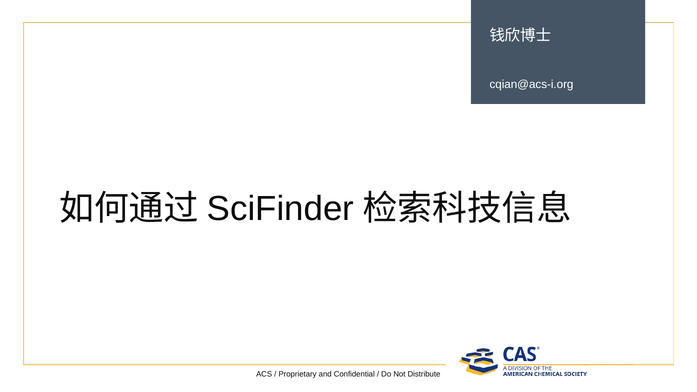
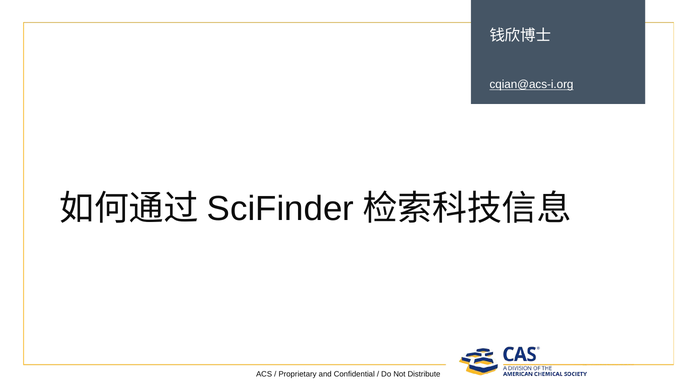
cqian@acs-i.org underline: none -> present
